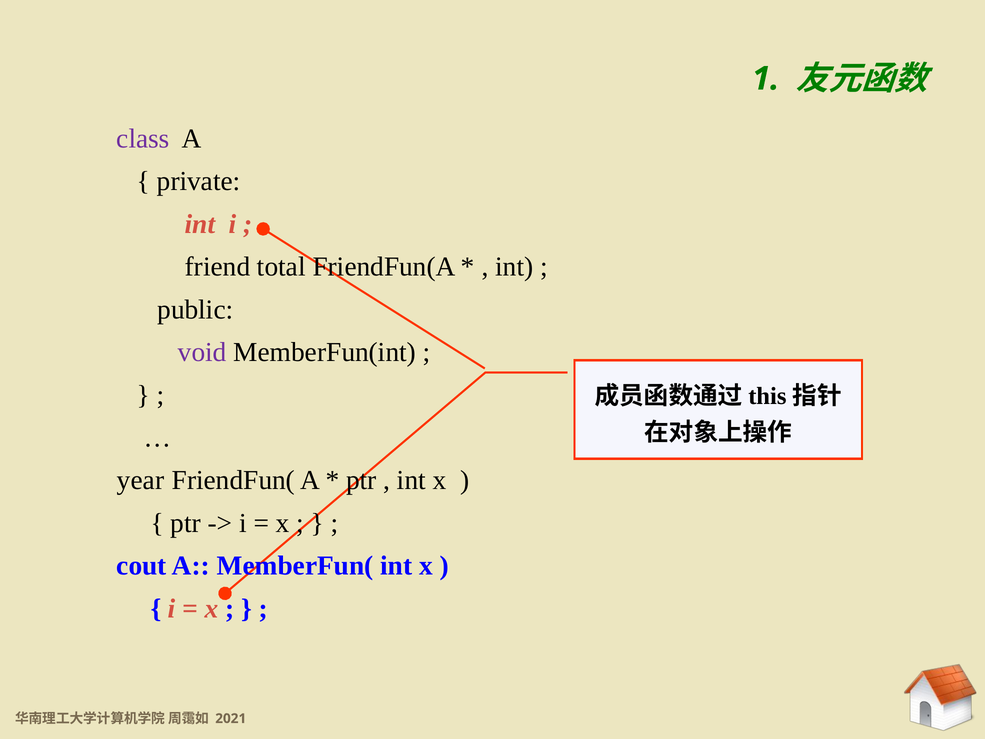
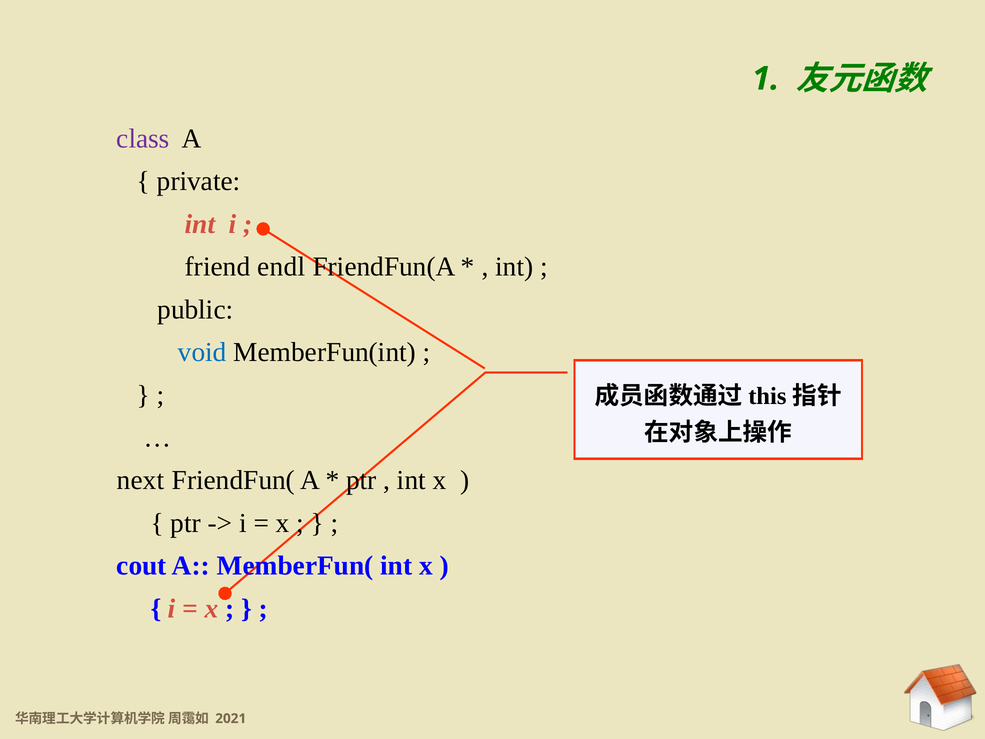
total: total -> endl
void colour: purple -> blue
year: year -> next
